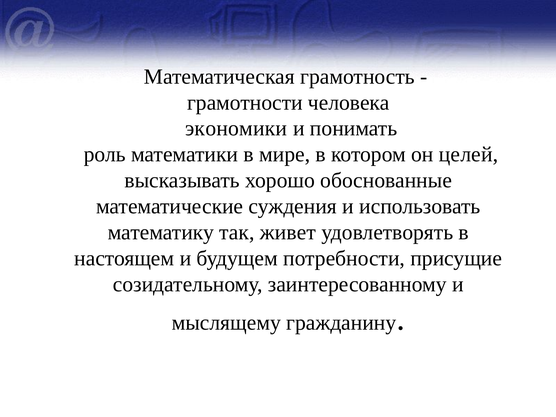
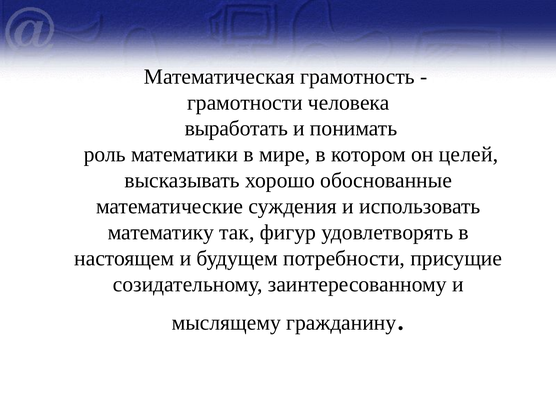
экономики: экономики -> выработать
живет: живет -> фигур
